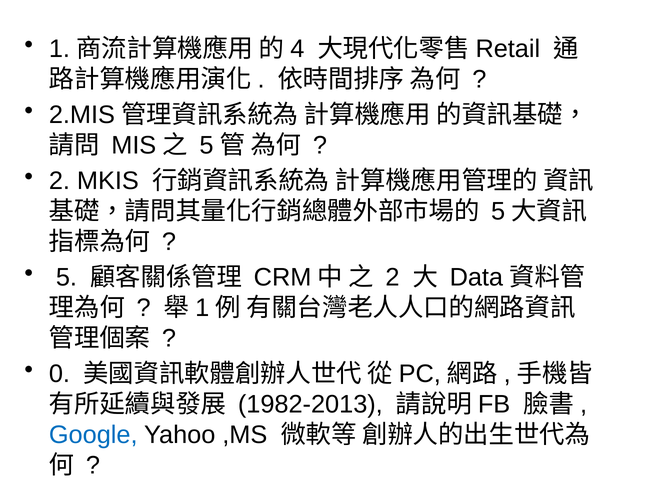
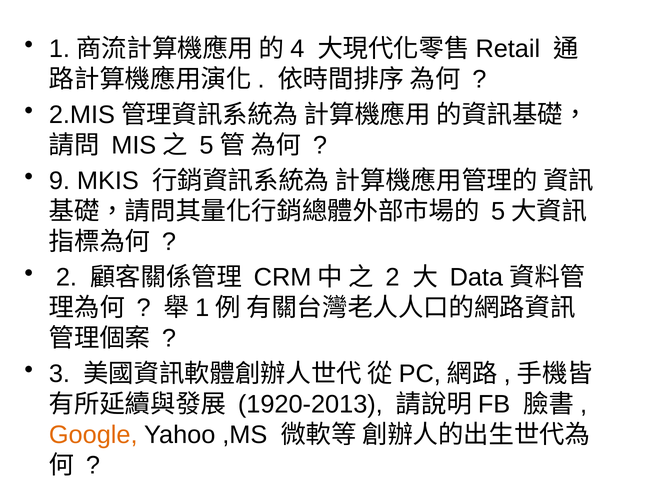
2 at (59, 181): 2 -> 9
5 at (66, 277): 5 -> 2
0: 0 -> 3
1982-2013: 1982-2013 -> 1920-2013
Google colour: blue -> orange
